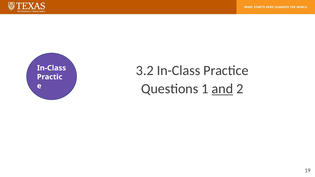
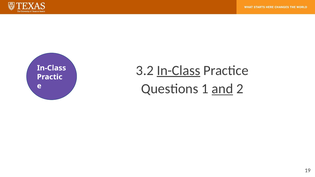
In-Class at (179, 71) underline: none -> present
